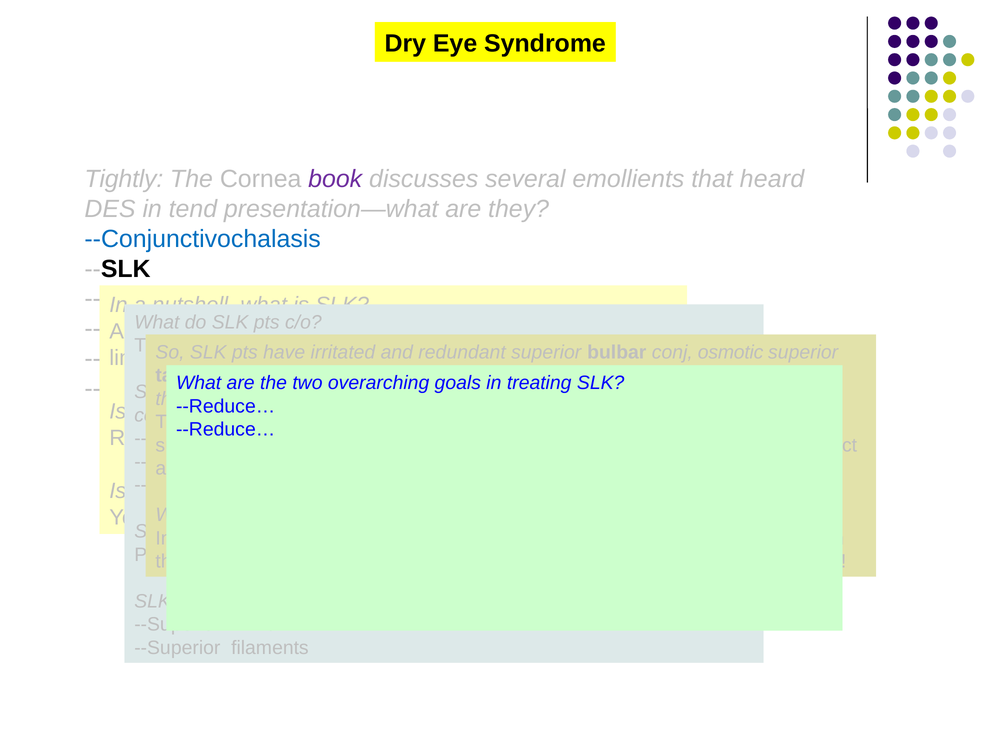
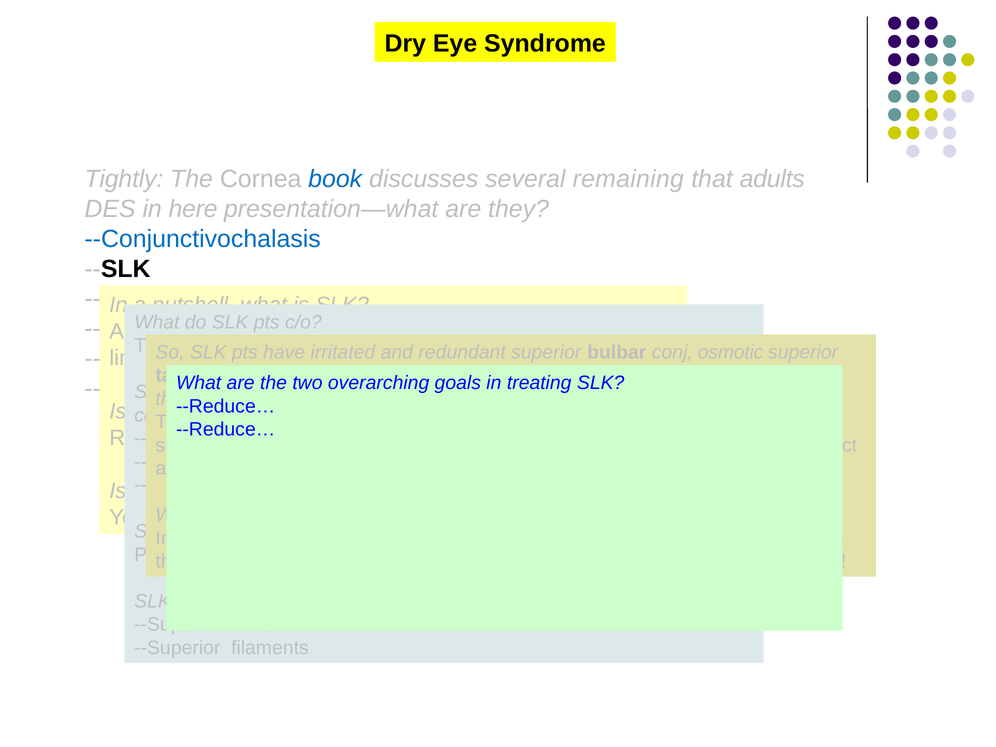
book colour: purple -> blue
emollients: emollients -> remaining
heard: heard -> adults
tend: tend -> here
